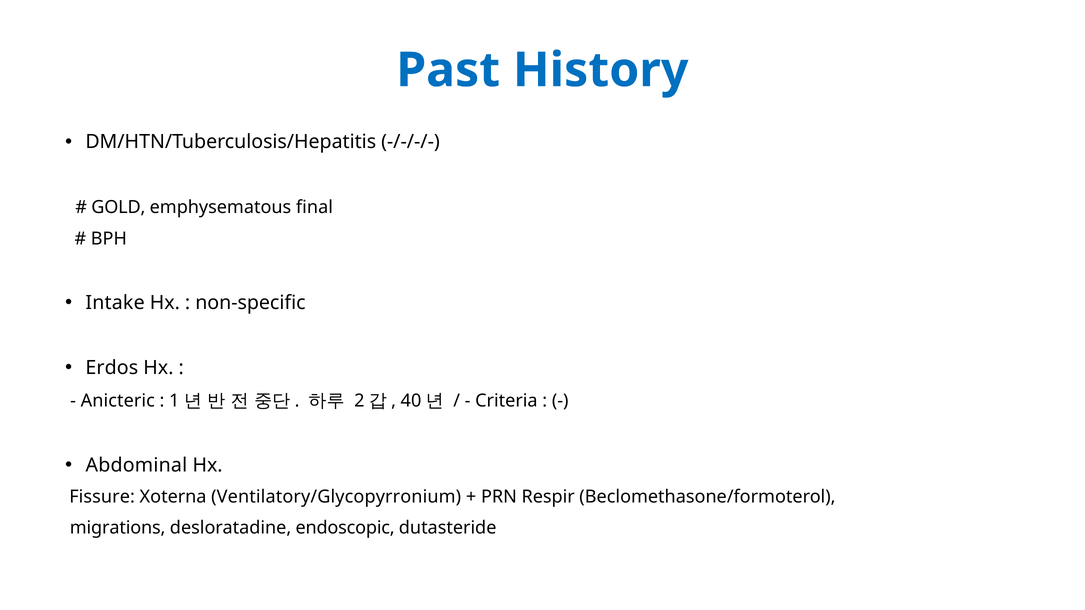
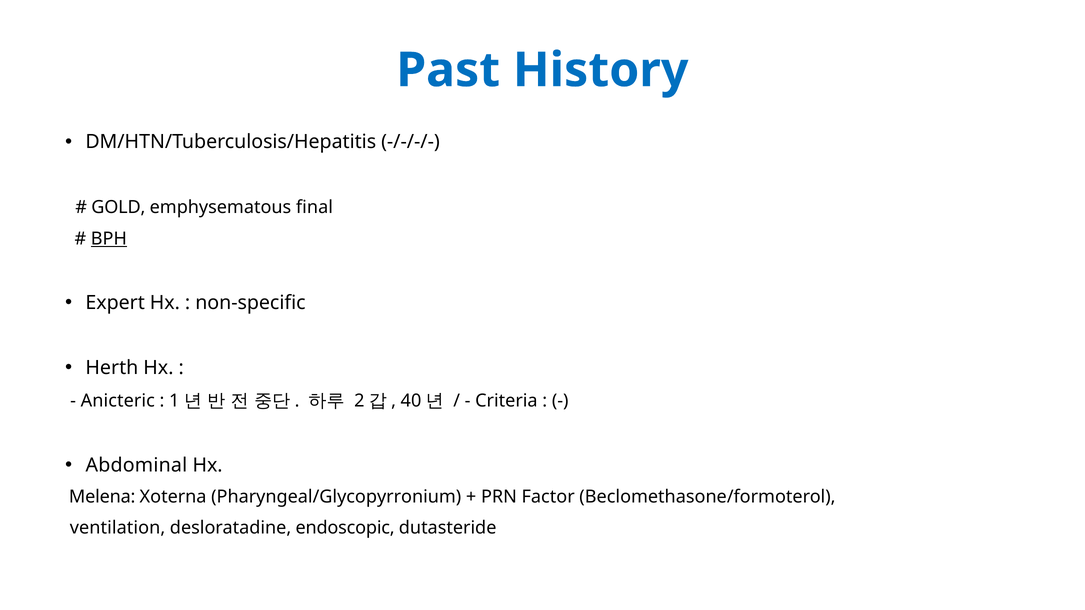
BPH underline: none -> present
Intake: Intake -> Expert
Erdos: Erdos -> Herth
Fissure: Fissure -> Melena
Ventilatory/Glycopyrronium: Ventilatory/Glycopyrronium -> Pharyngeal/Glycopyrronium
Respir: Respir -> Factor
migrations: migrations -> ventilation
